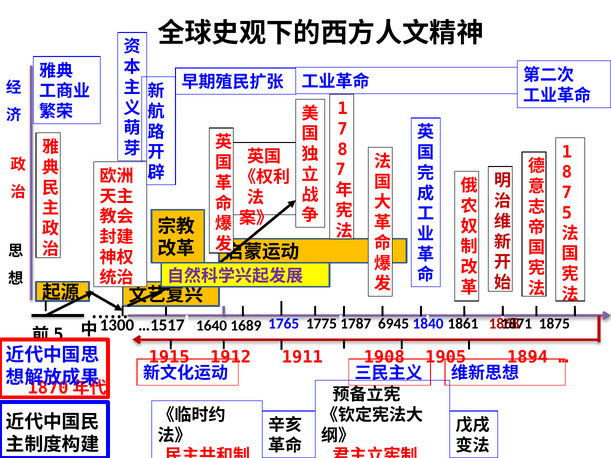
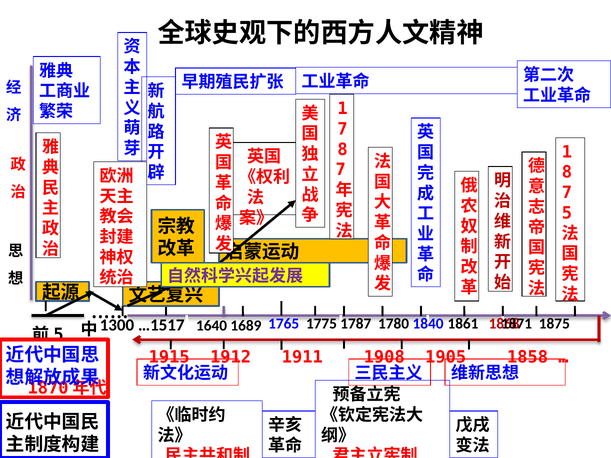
6945: 6945 -> 1780
1894: 1894 -> 1858
